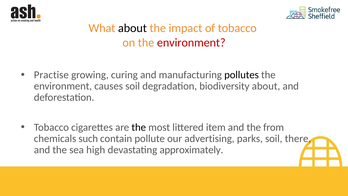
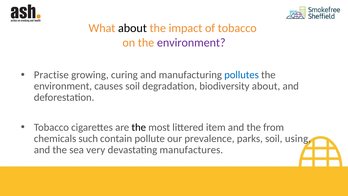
environment at (191, 43) colour: red -> purple
pollutes colour: black -> blue
advertising: advertising -> prevalence
there: there -> using
high: high -> very
approximately: approximately -> manufactures
